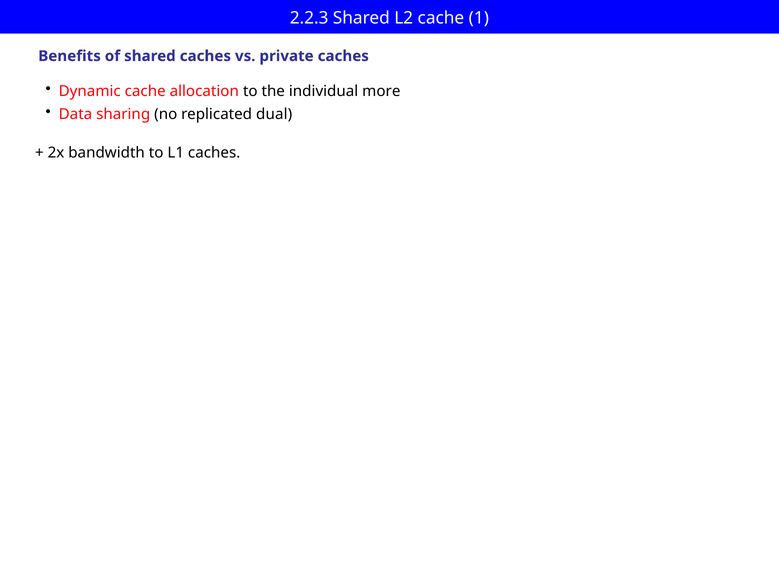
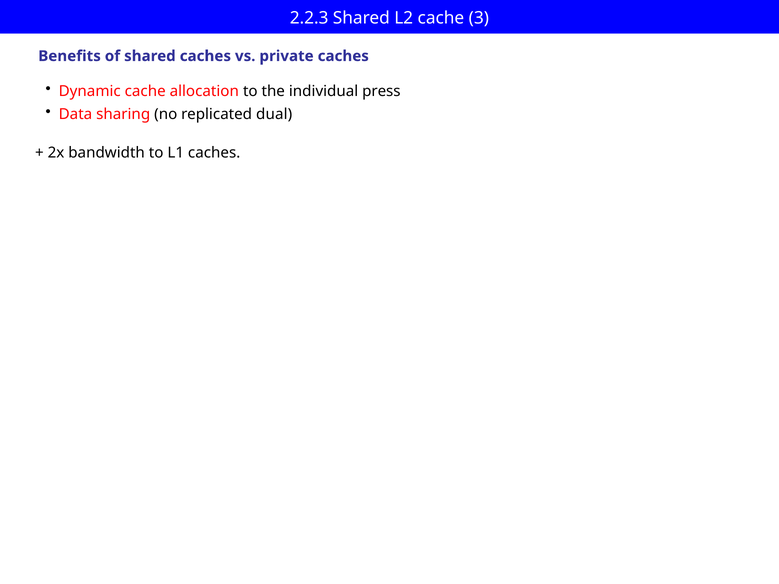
1: 1 -> 3
more: more -> press
